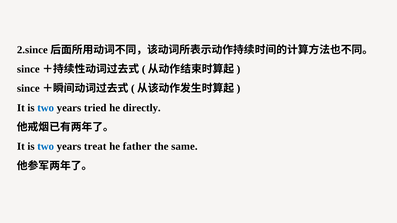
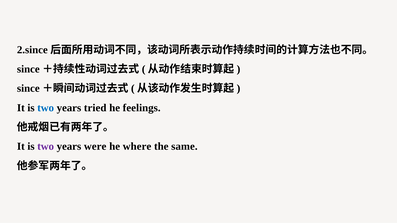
directly: directly -> feelings
two at (46, 147) colour: blue -> purple
treat: treat -> were
father: father -> where
